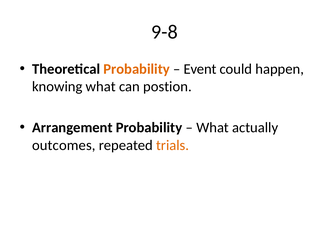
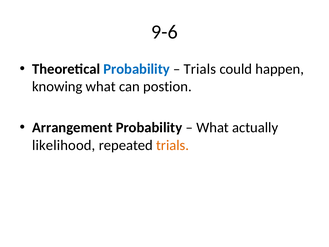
9-8: 9-8 -> 9-6
Probability at (137, 69) colour: orange -> blue
Event at (200, 69): Event -> Trials
outcomes: outcomes -> likelihood
